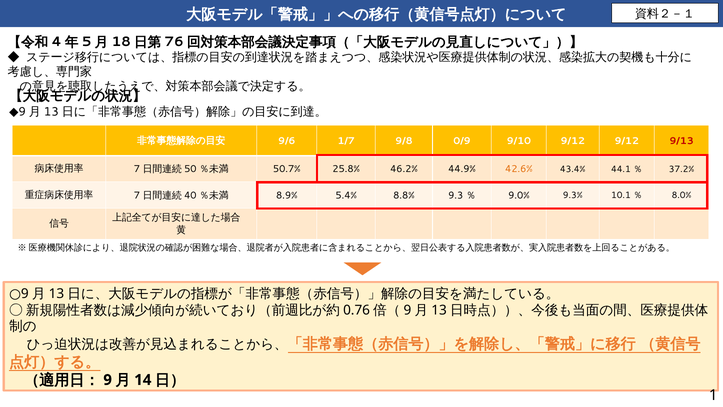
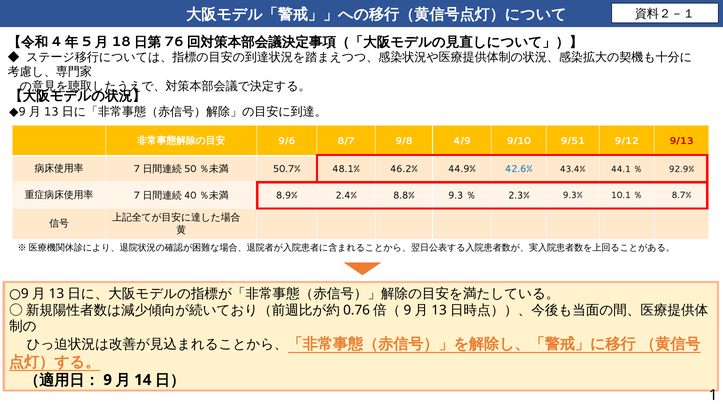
1/7: 1/7 -> 8/7
0/9: 0/9 -> 4/9
9/10 9/12: 9/12 -> 9/51
25.8%: 25.8% -> 48.1%
42.6% colour: orange -> blue
37.2%: 37.2% -> 92.9%
5.4%: 5.4% -> 2.4%
9.0%: 9.0% -> 2.3%
8.0%: 8.0% -> 8.7%
